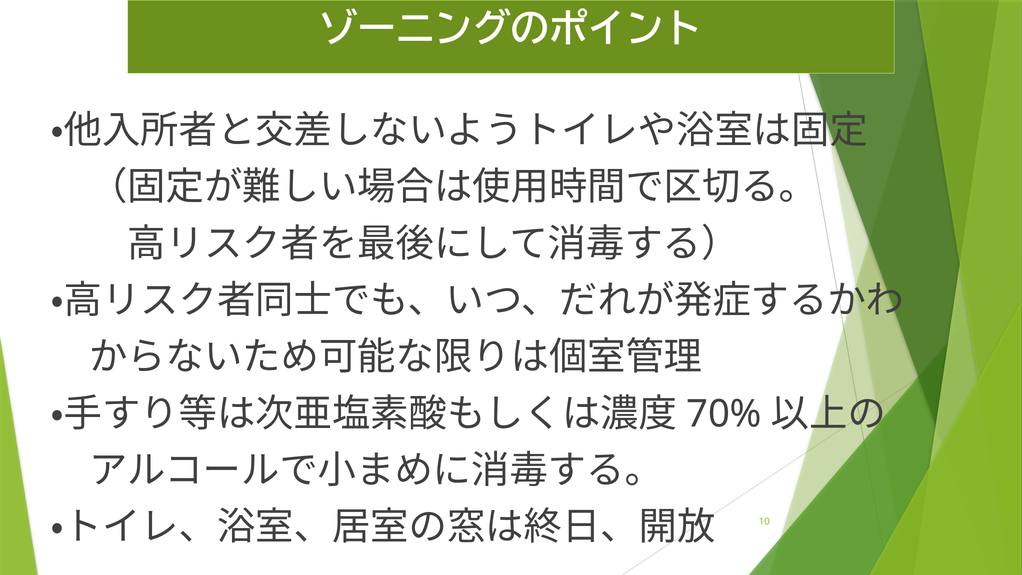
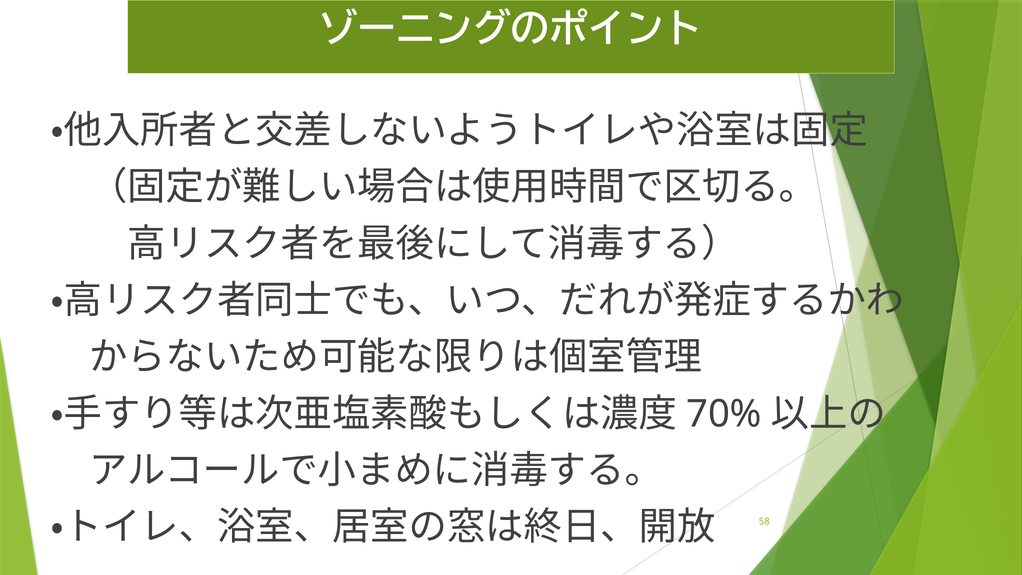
10: 10 -> 58
